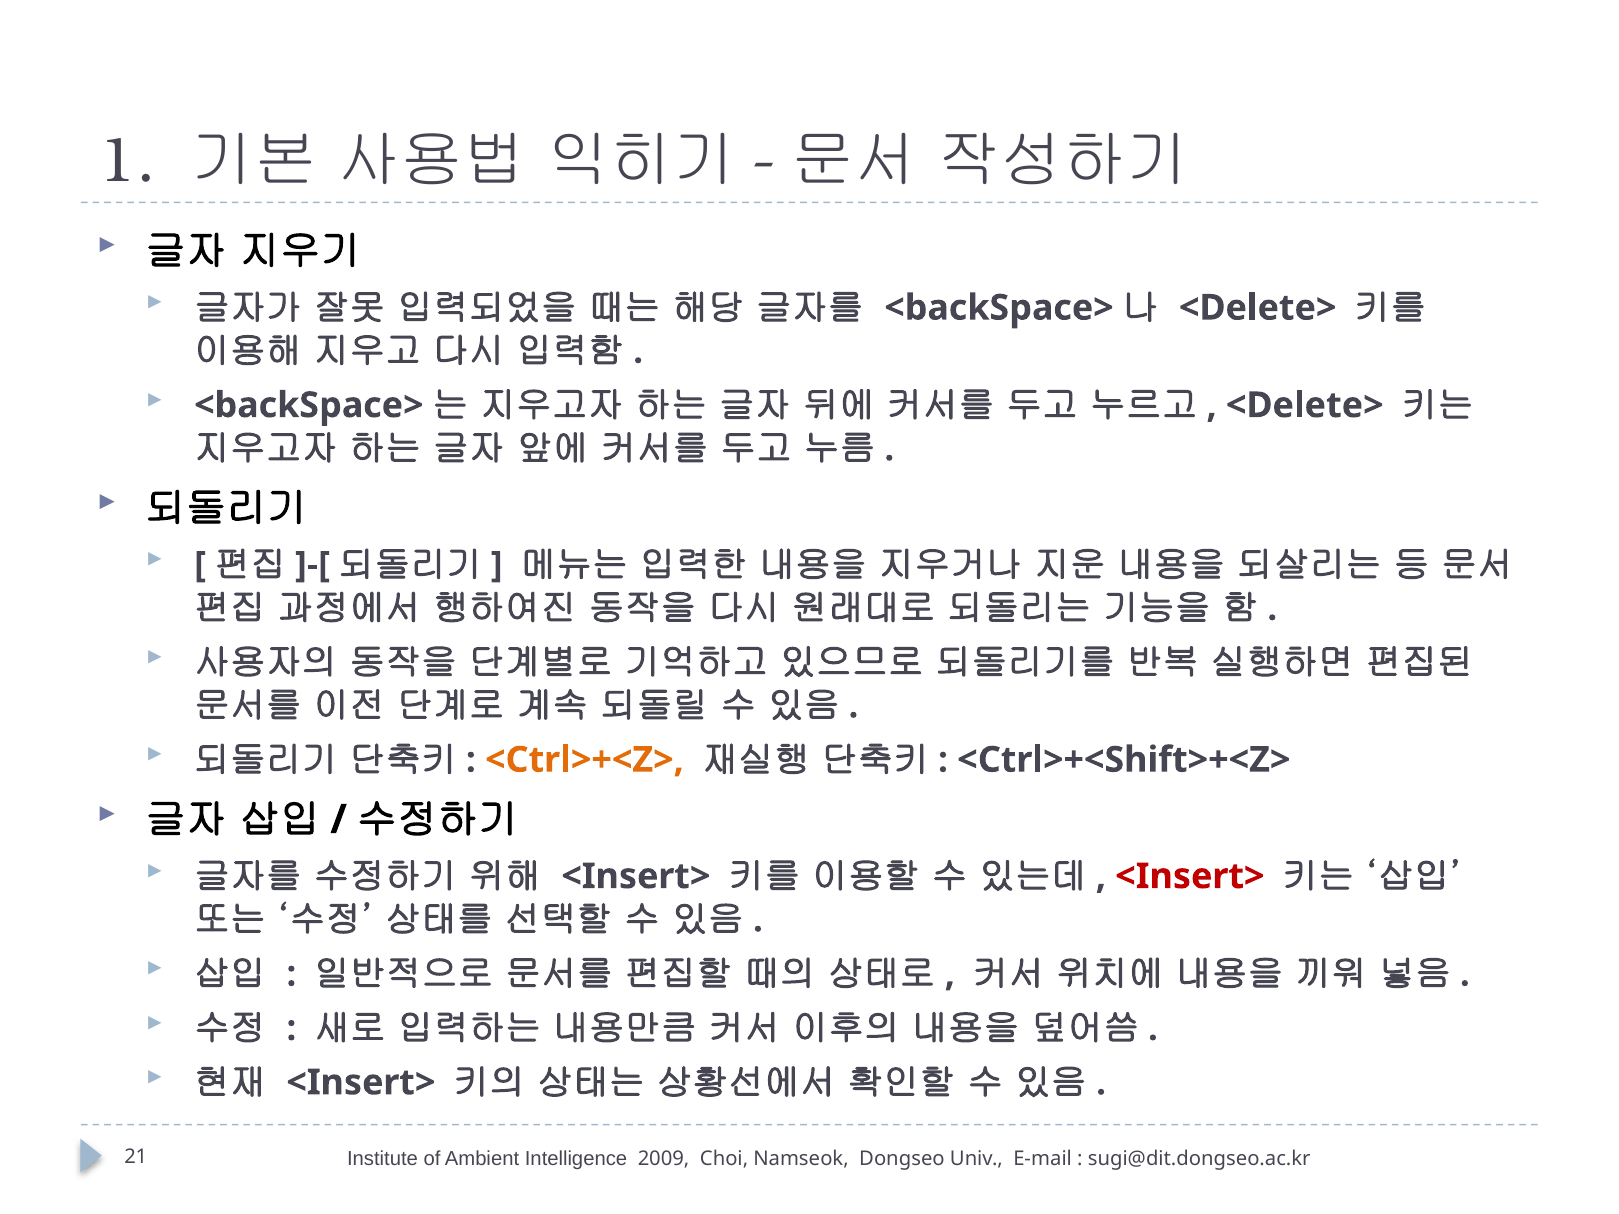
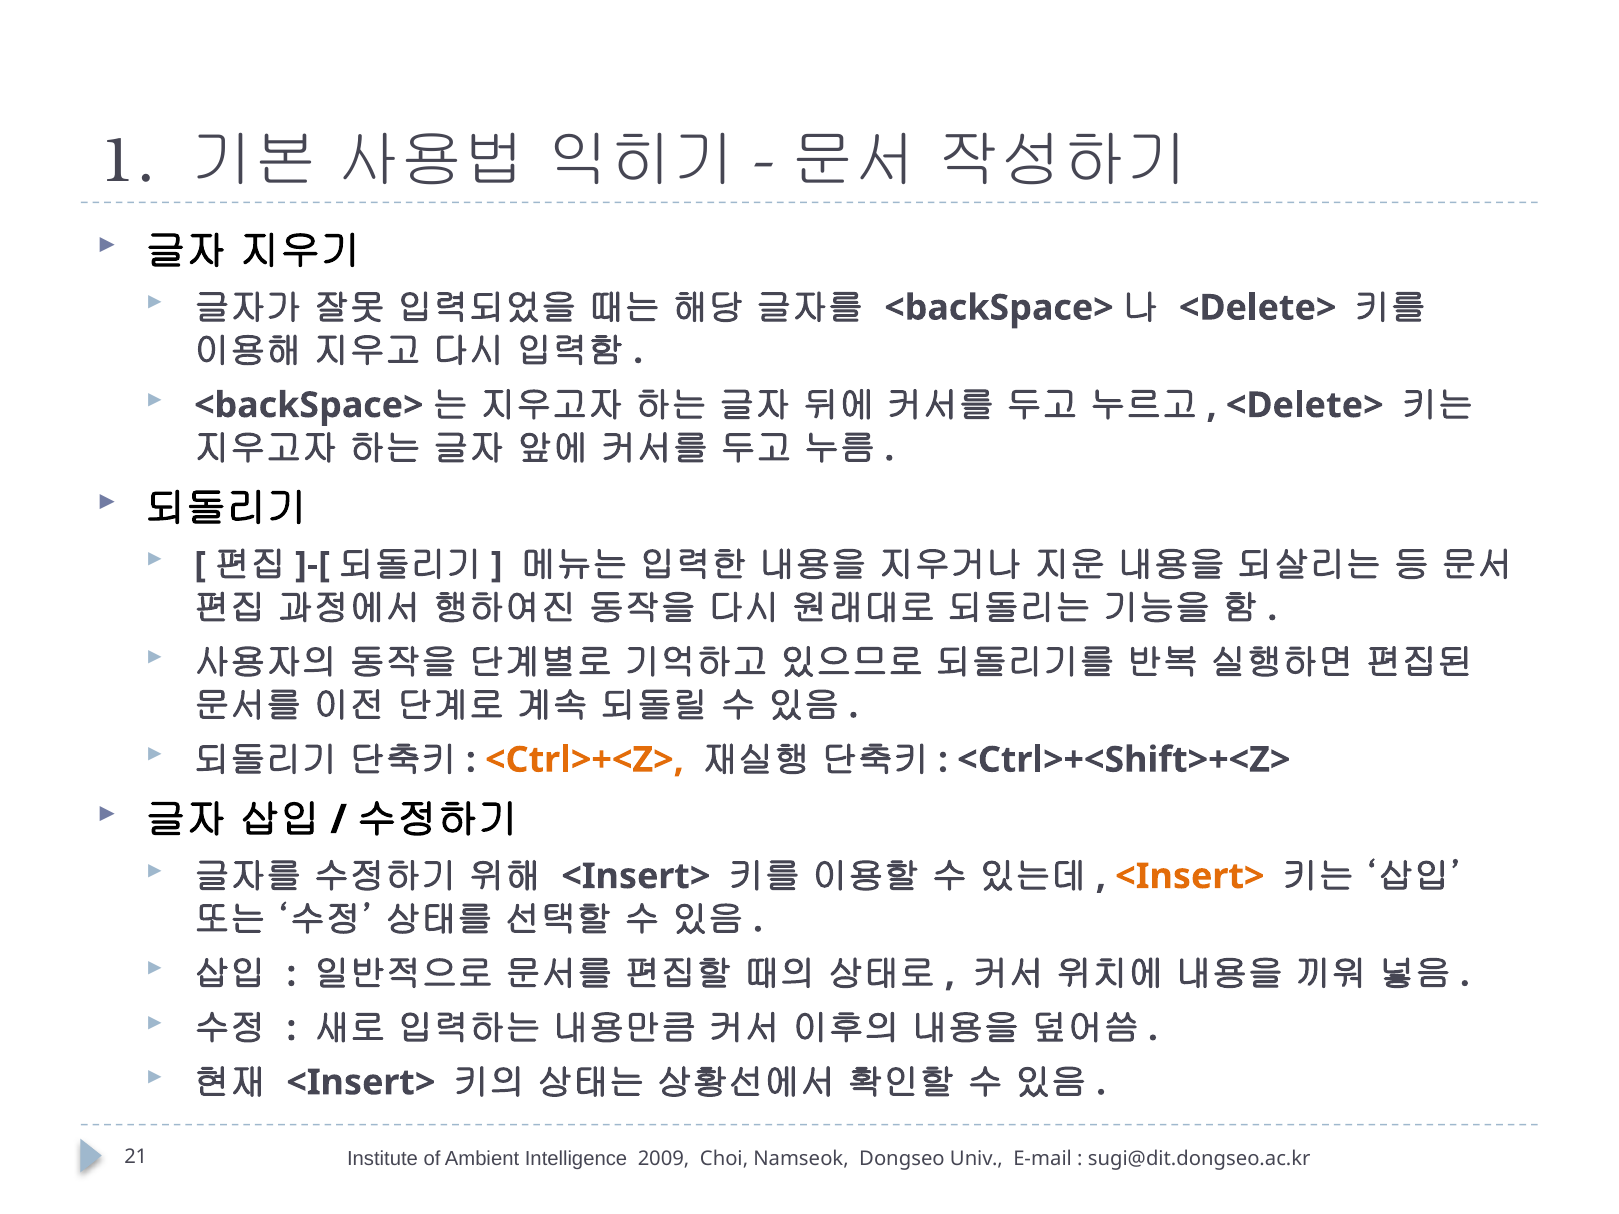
<Insert> at (1190, 876) colour: red -> orange
